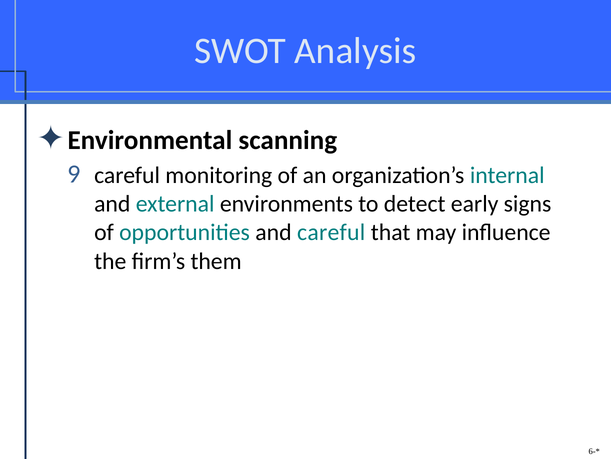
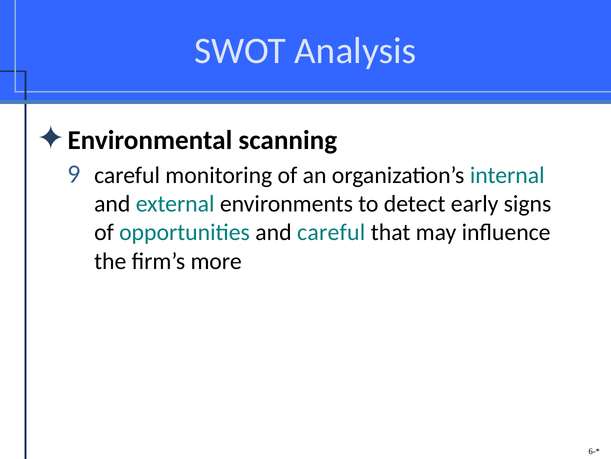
them: them -> more
